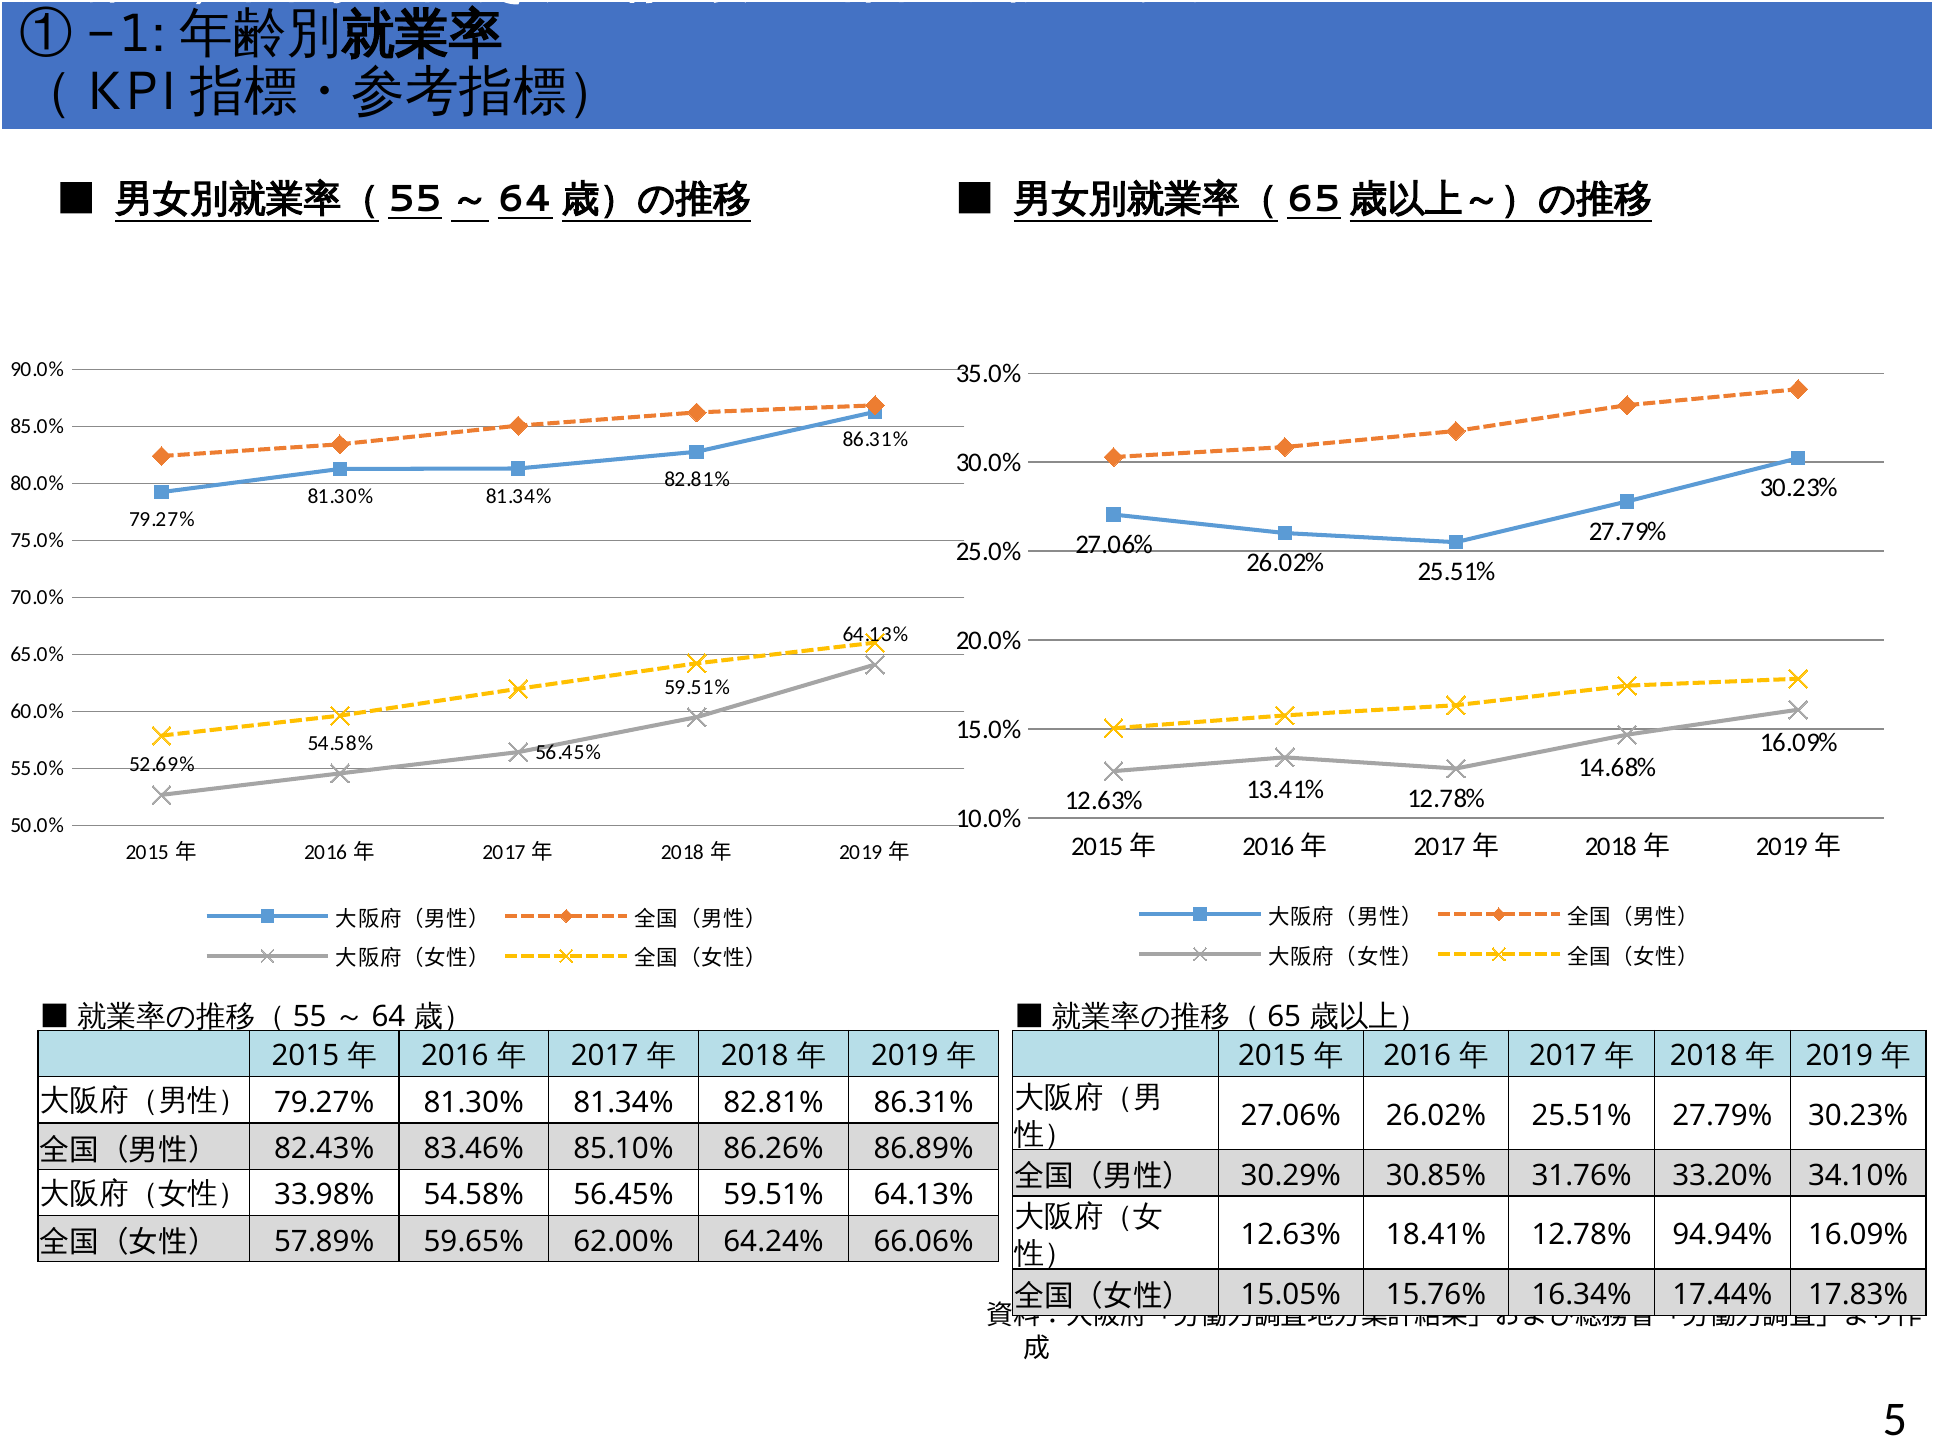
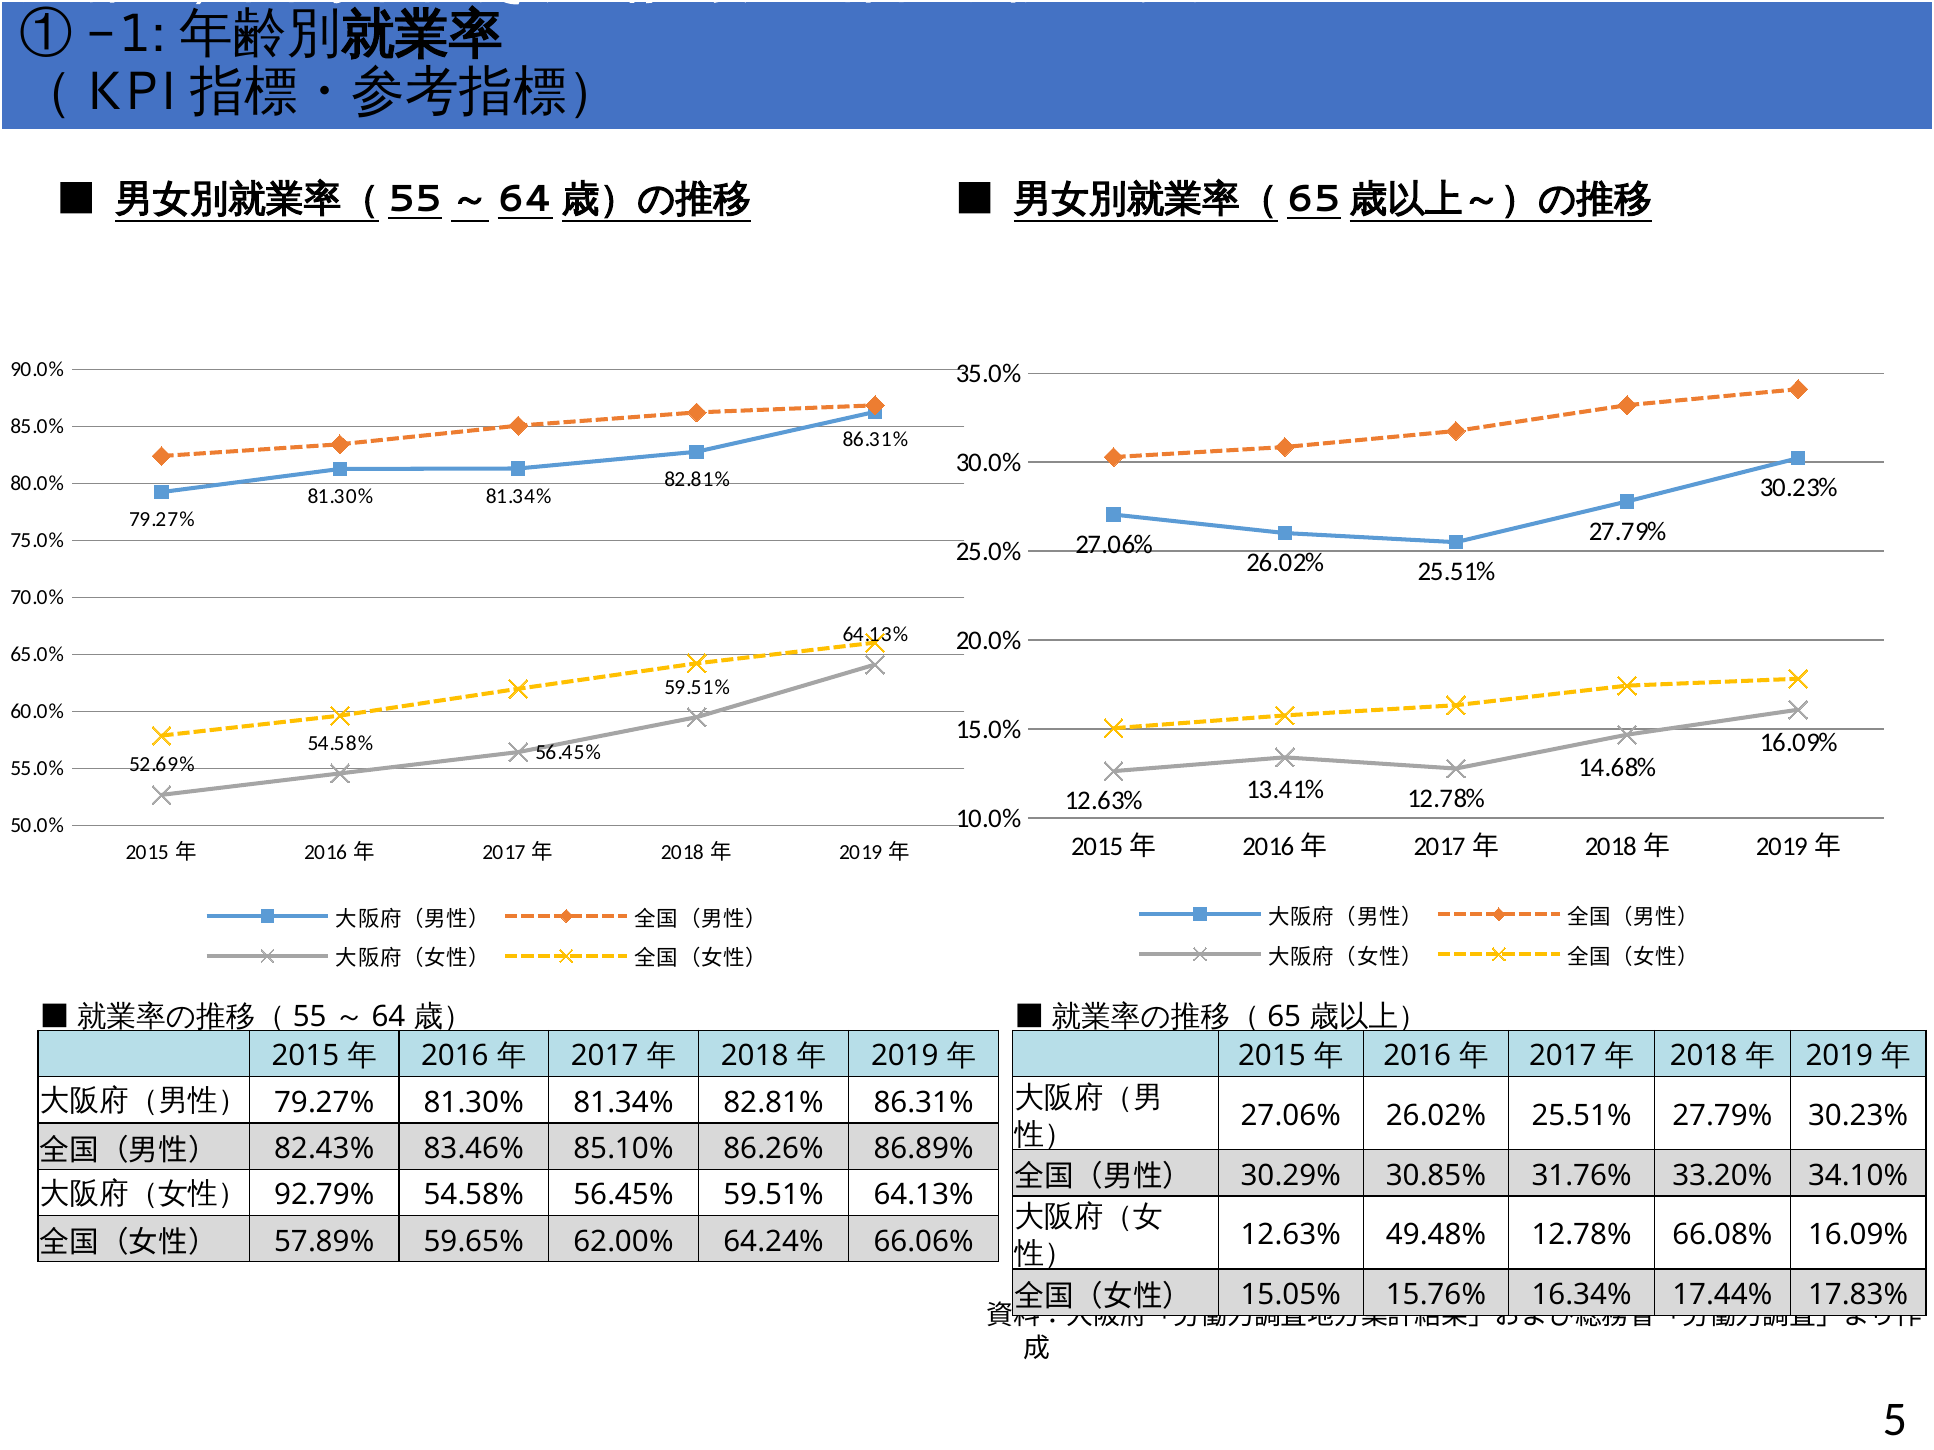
33.98%: 33.98% -> 92.79%
18.41%: 18.41% -> 49.48%
94.94%: 94.94% -> 66.08%
